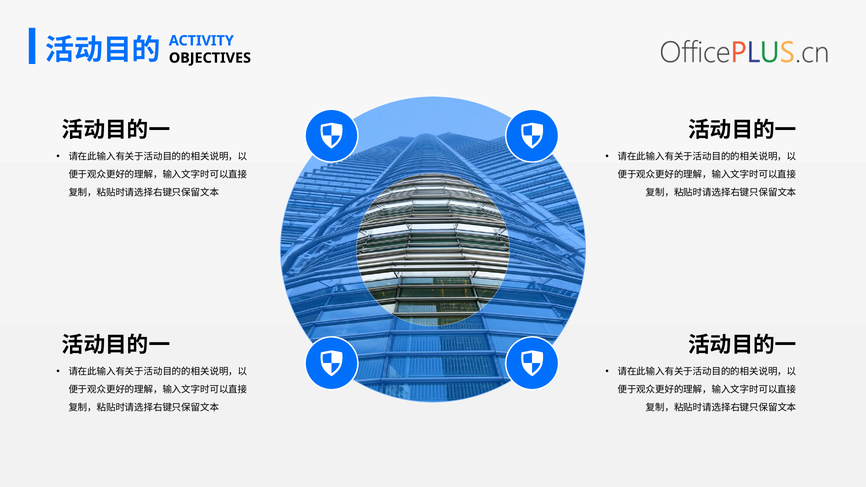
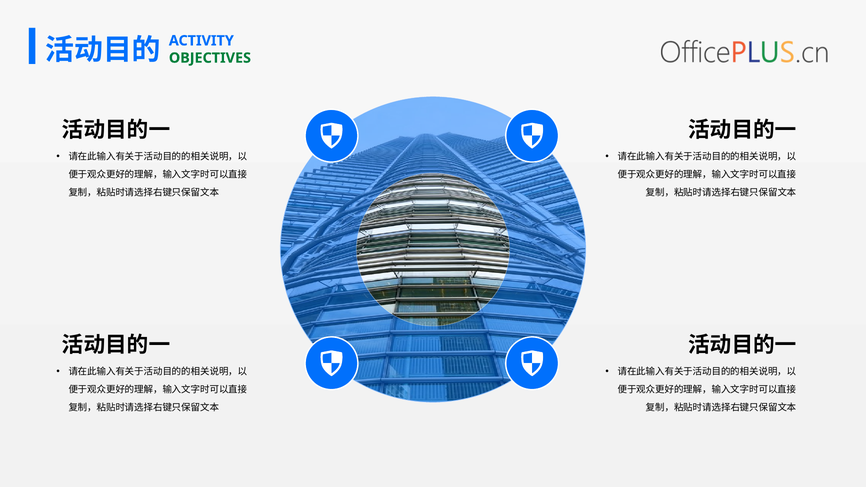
OBJECTIVES colour: black -> green
